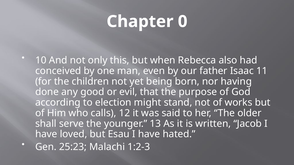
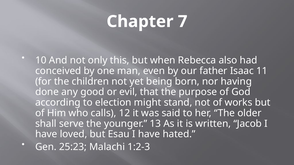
0: 0 -> 7
